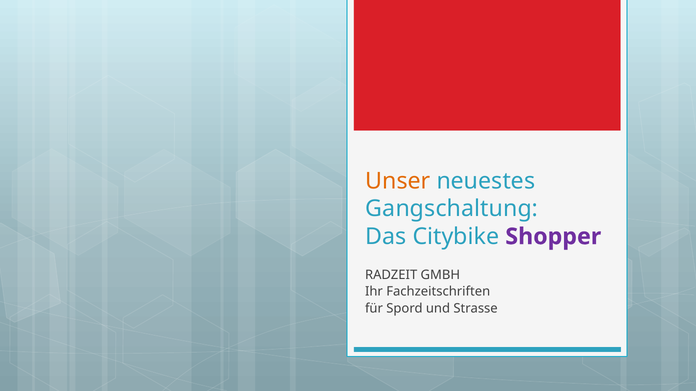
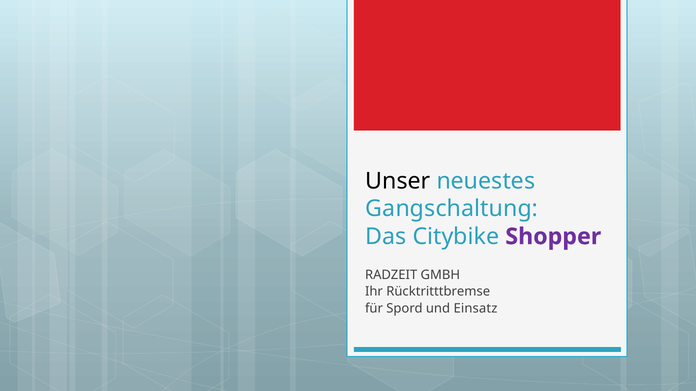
Unser colour: orange -> black
Fachzeitschriften: Fachzeitschriften -> Rücktritttbremse
Strasse: Strasse -> Einsatz
